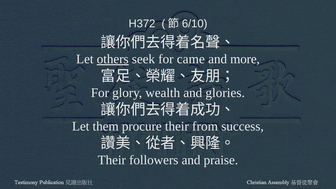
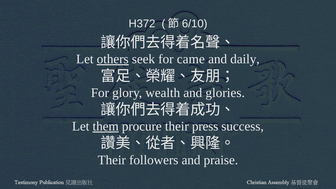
more: more -> daily
them underline: none -> present
from: from -> press
